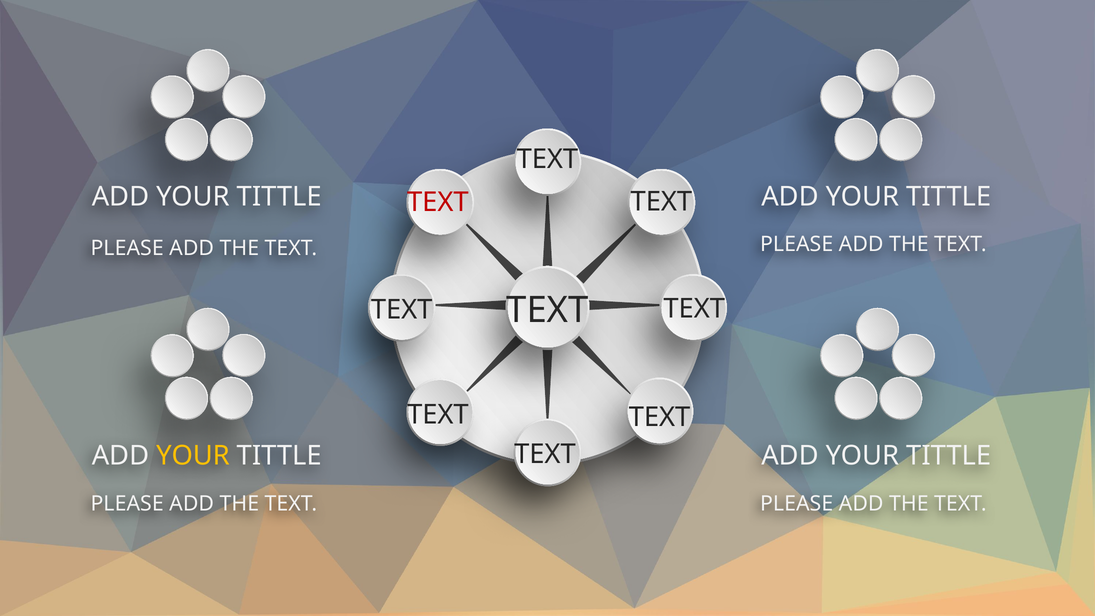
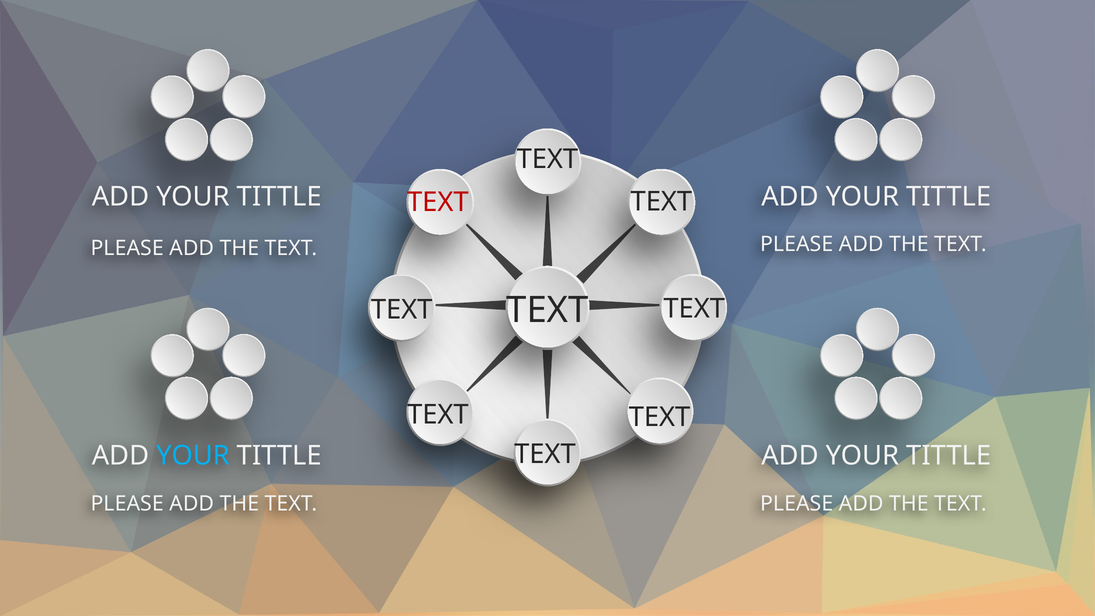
YOUR at (193, 456) colour: yellow -> light blue
